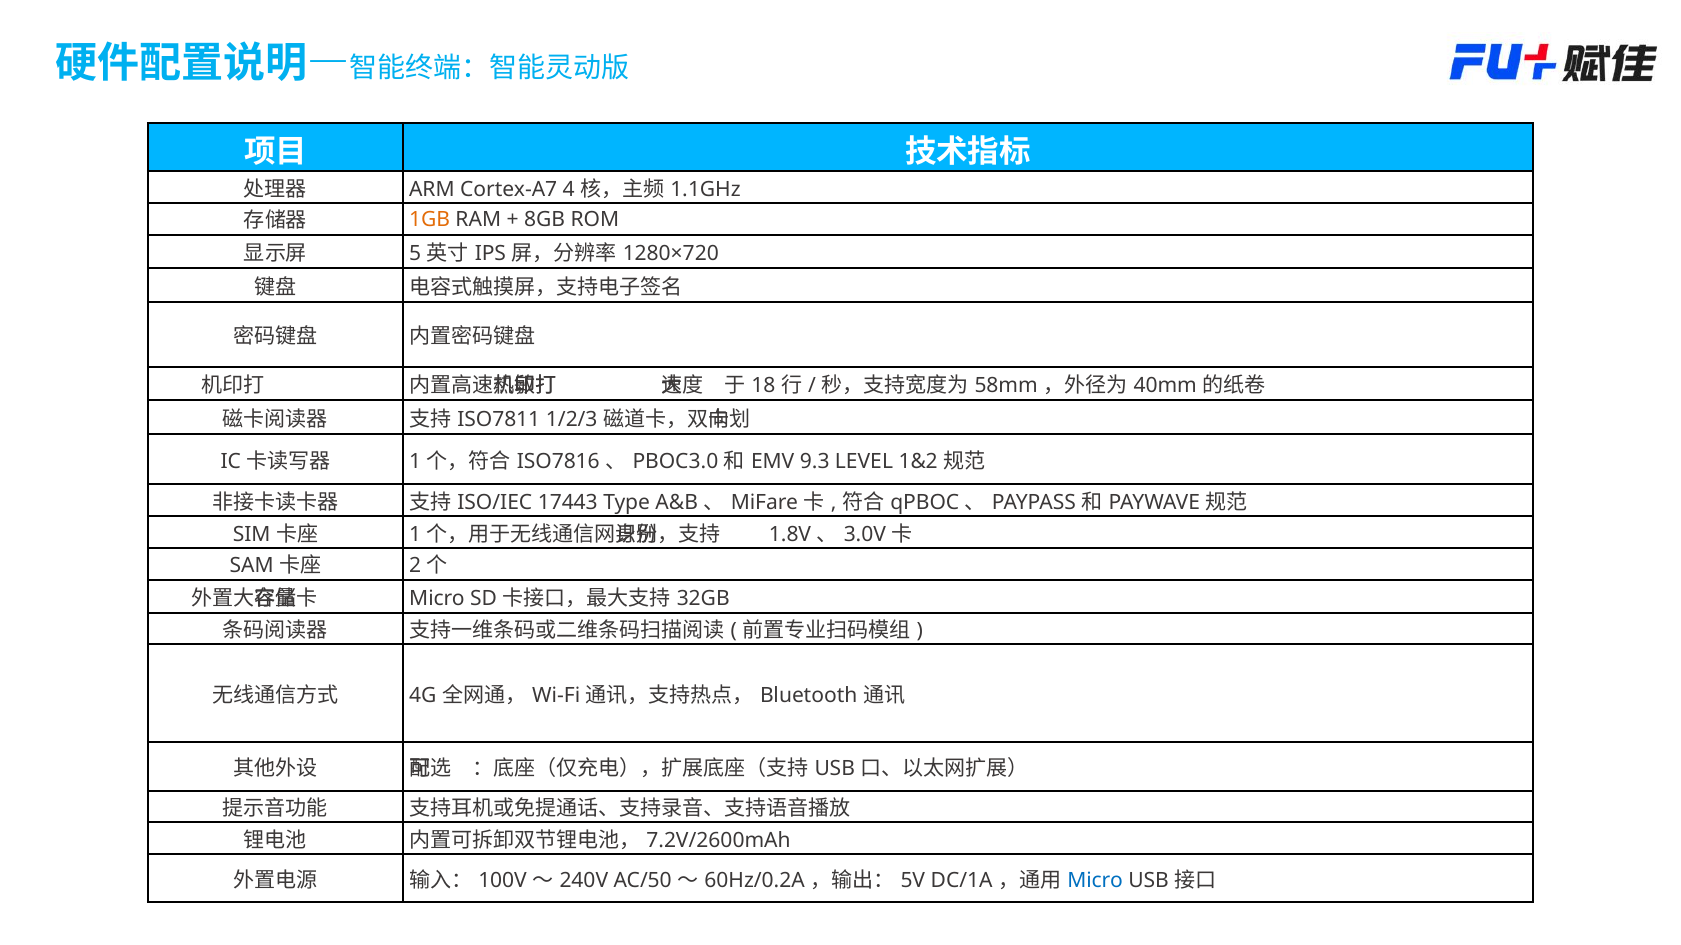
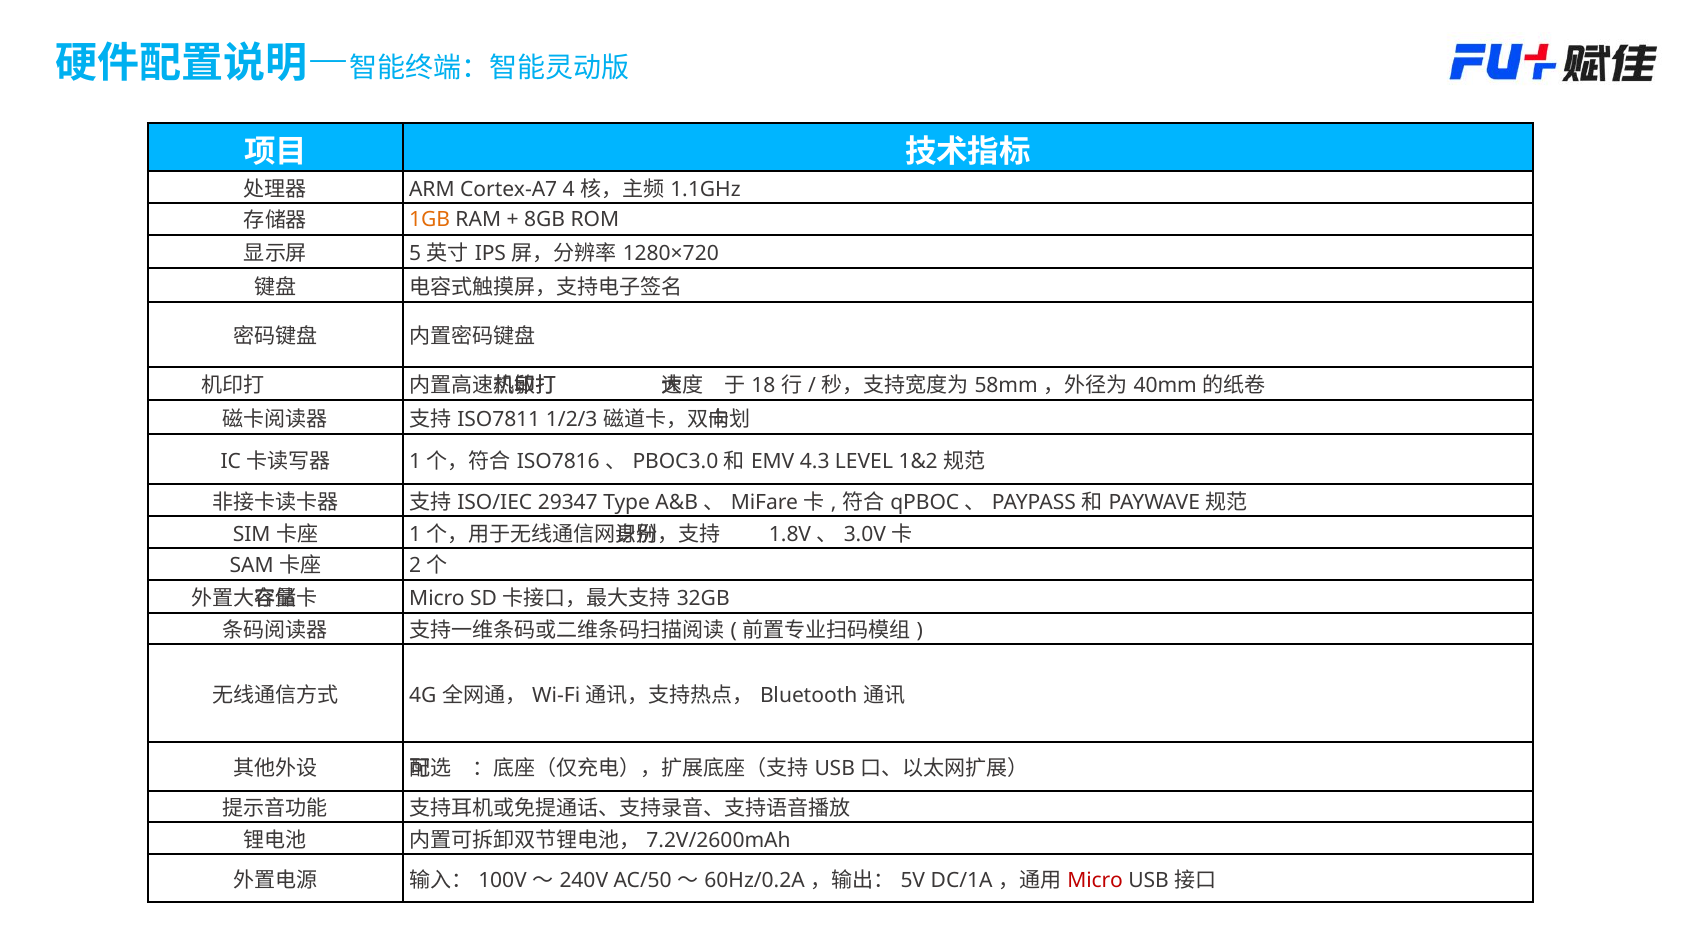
9.3: 9.3 -> 4.3
17443: 17443 -> 29347
Micro at (1095, 881) colour: blue -> red
